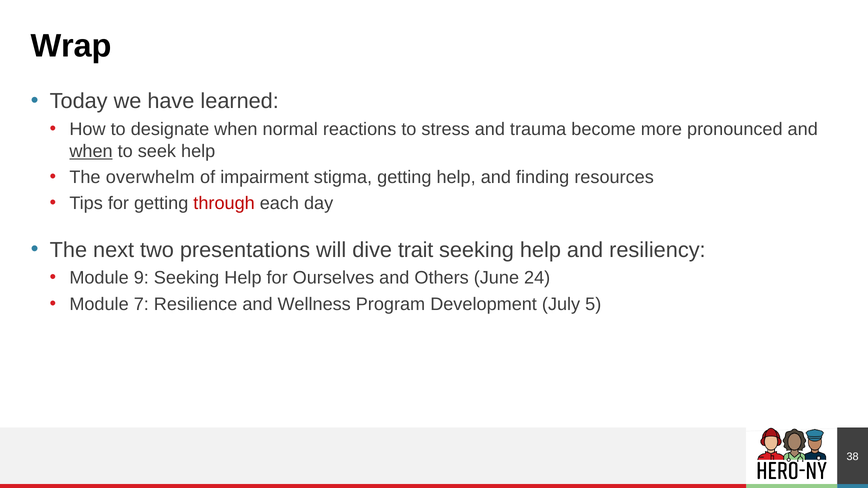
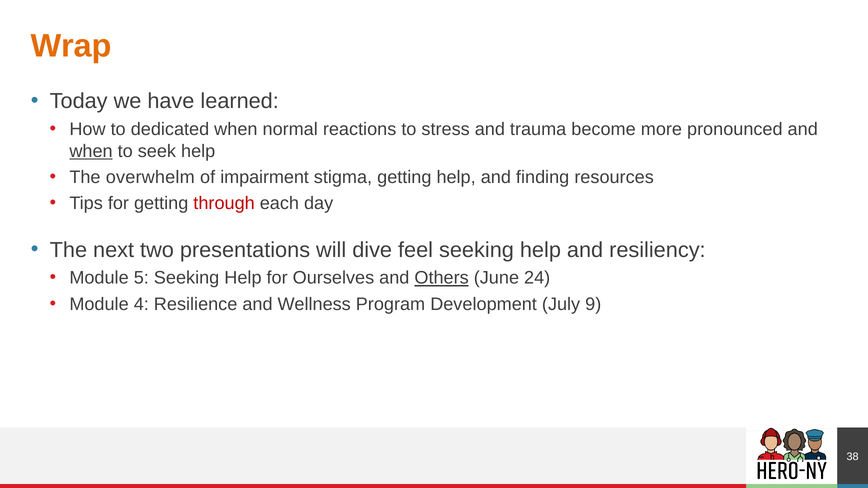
Wrap colour: black -> orange
designate: designate -> dedicated
trait: trait -> feel
9: 9 -> 5
Others underline: none -> present
7: 7 -> 4
5: 5 -> 9
